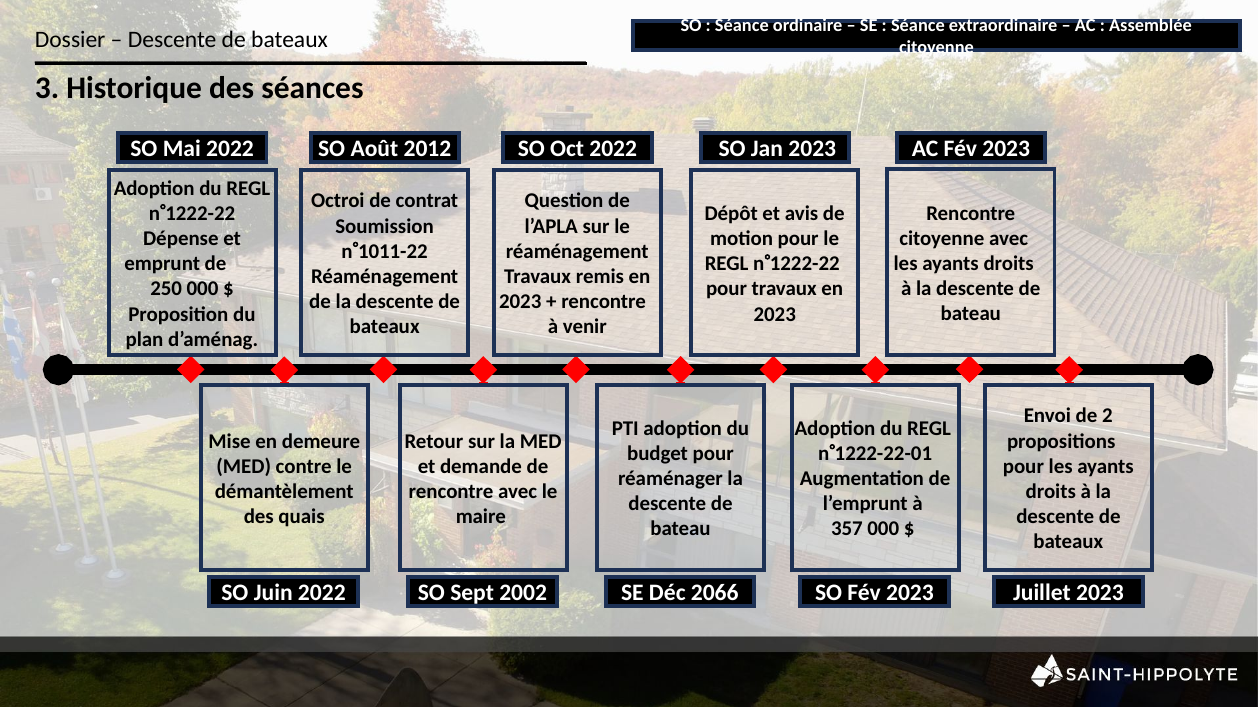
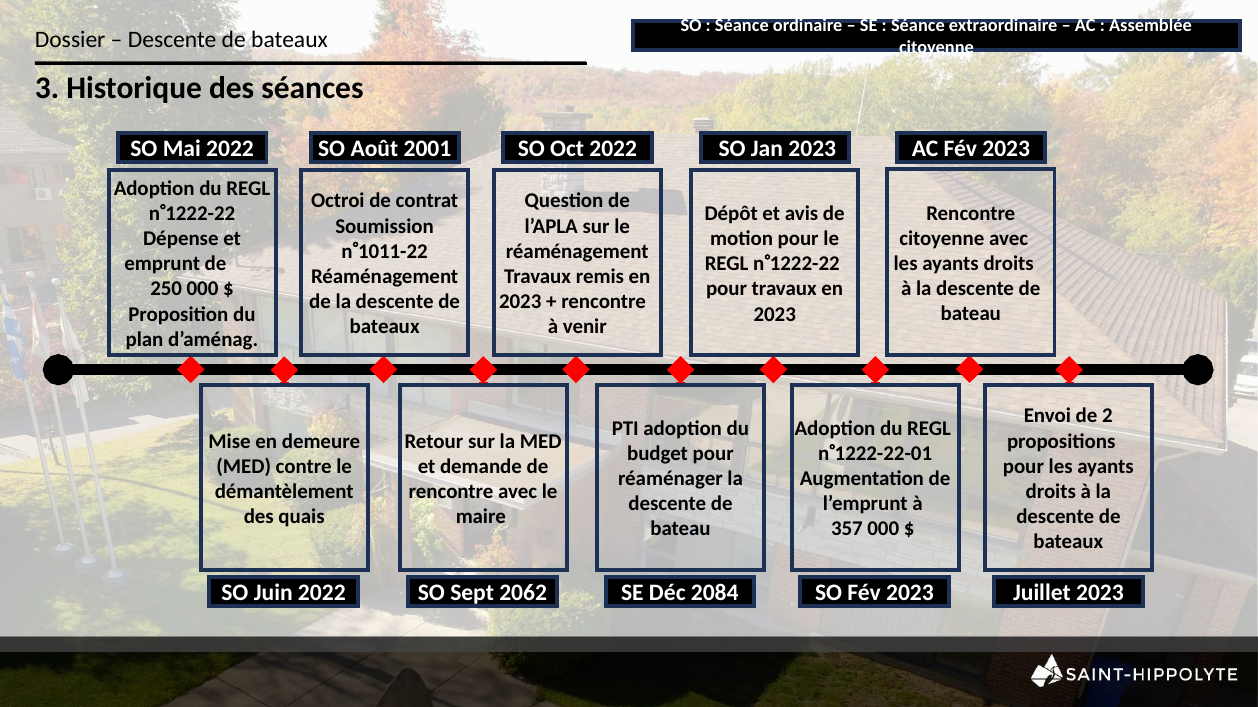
2012: 2012 -> 2001
2002: 2002 -> 2062
2066: 2066 -> 2084
